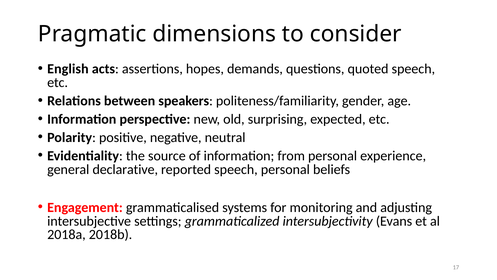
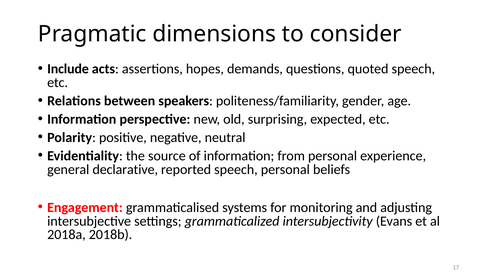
English: English -> Include
